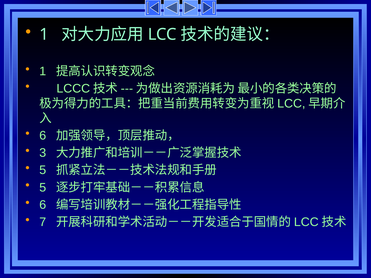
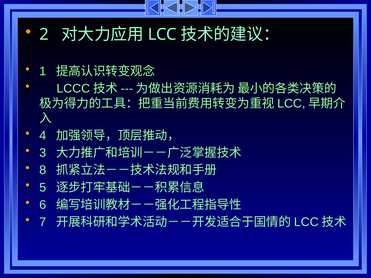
1 at (44, 35): 1 -> 2
6 at (43, 136): 6 -> 4
5 at (43, 170): 5 -> 8
